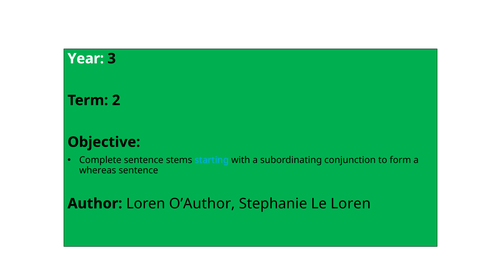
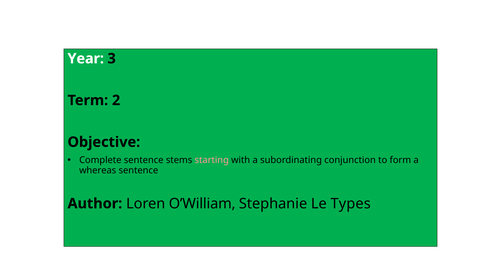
starting colour: light blue -> pink
O’Author: O’Author -> O’William
Le Loren: Loren -> Types
